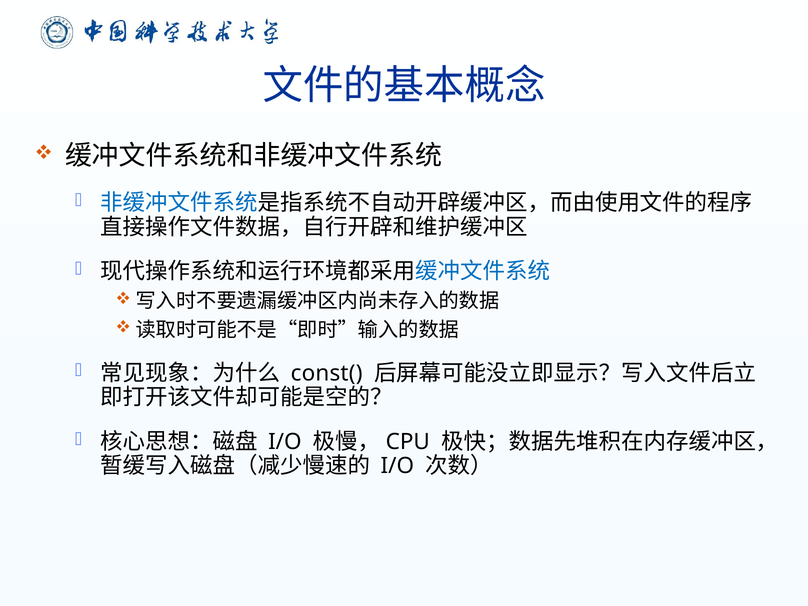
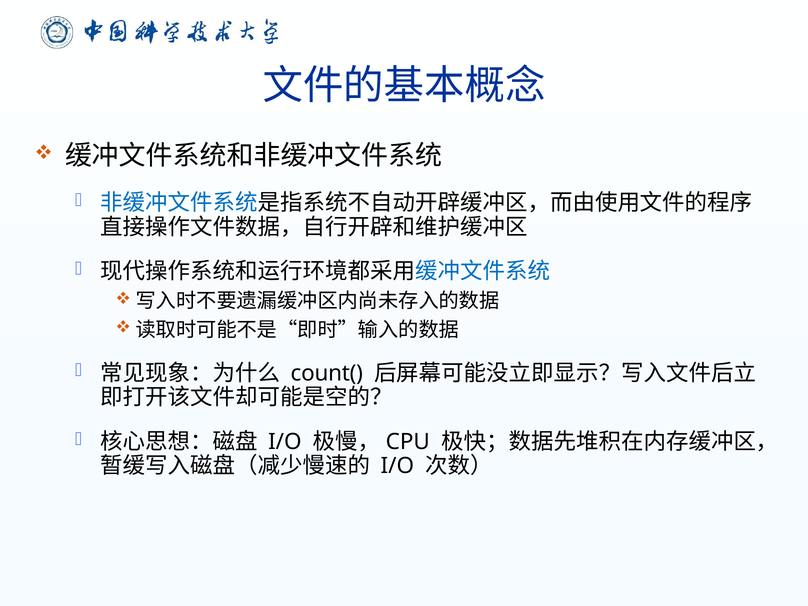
const(: const( -> count(
